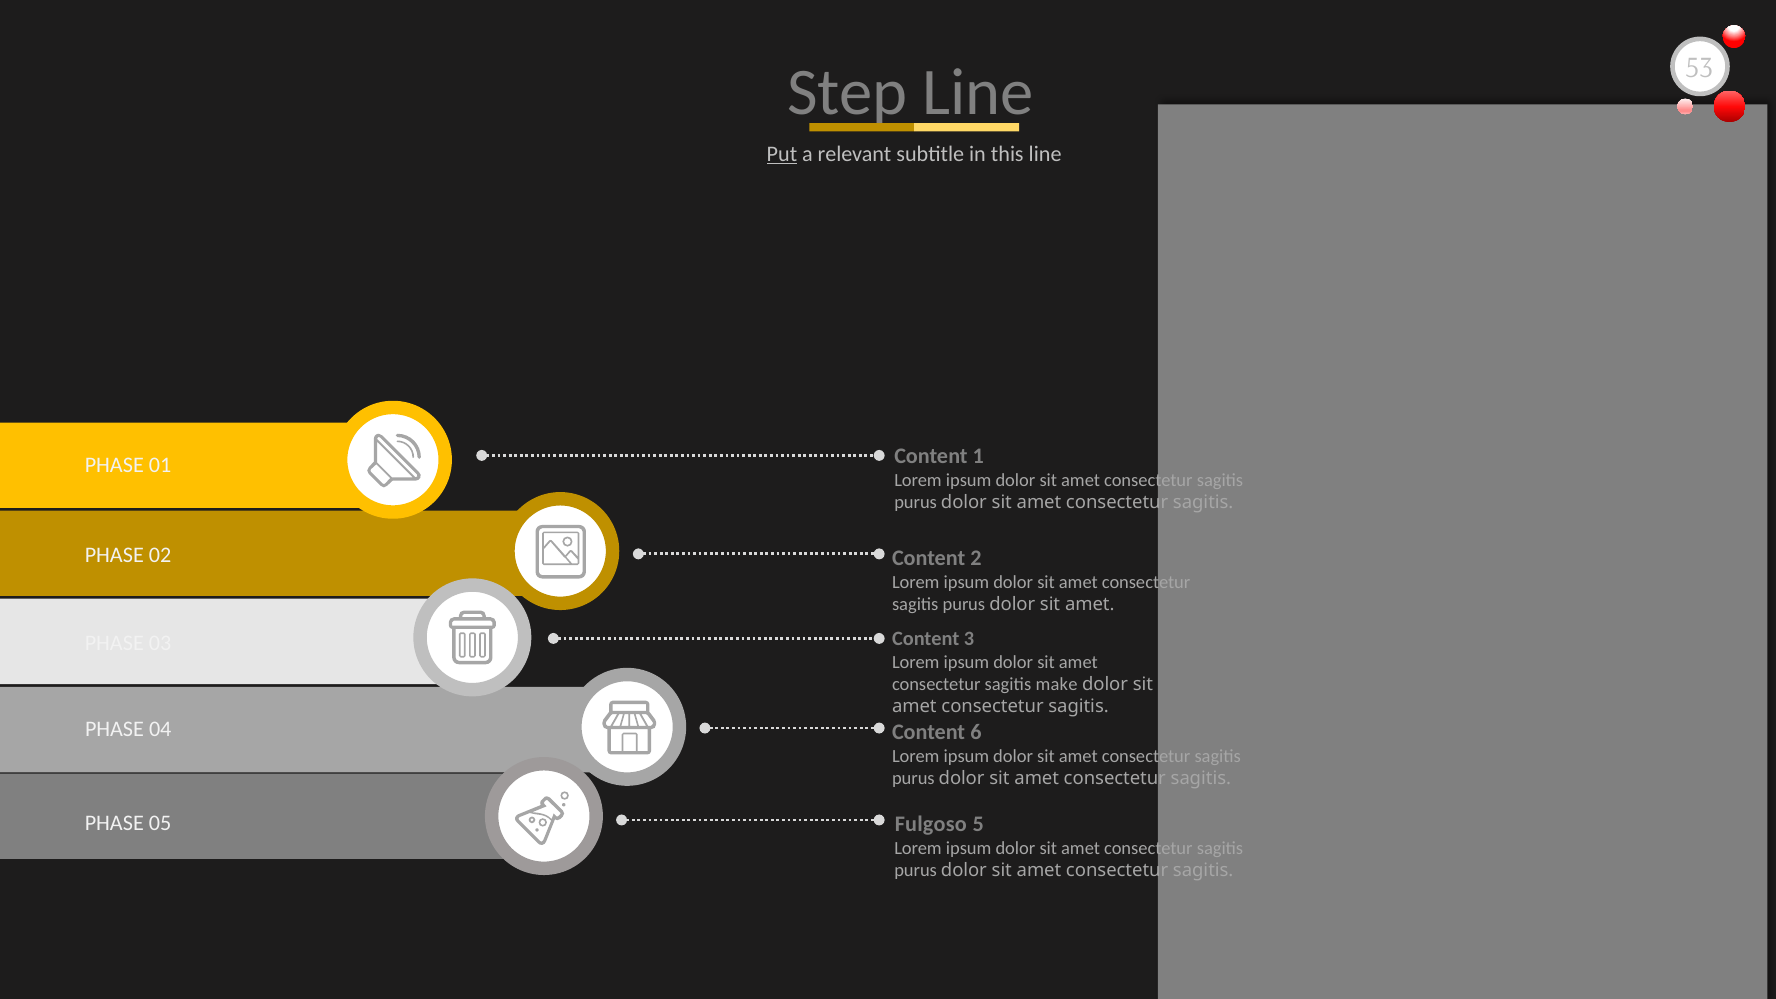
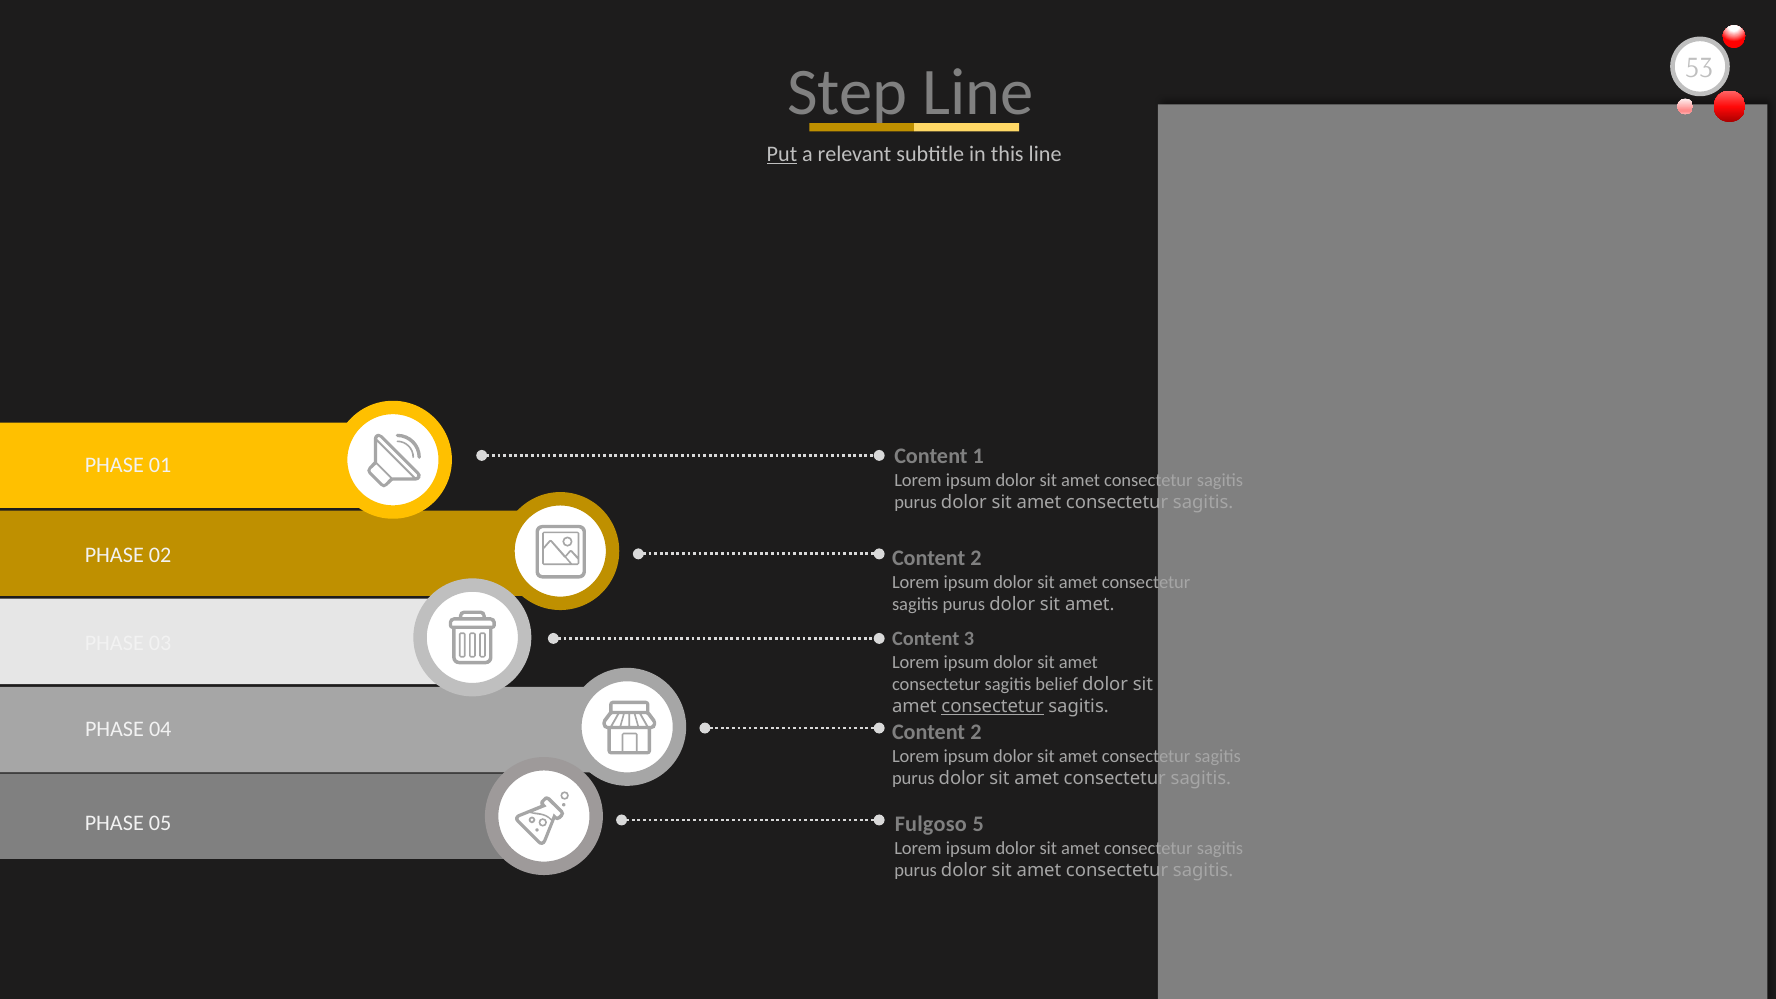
make: make -> belief
consectetur at (993, 707) underline: none -> present
6 at (976, 732): 6 -> 2
